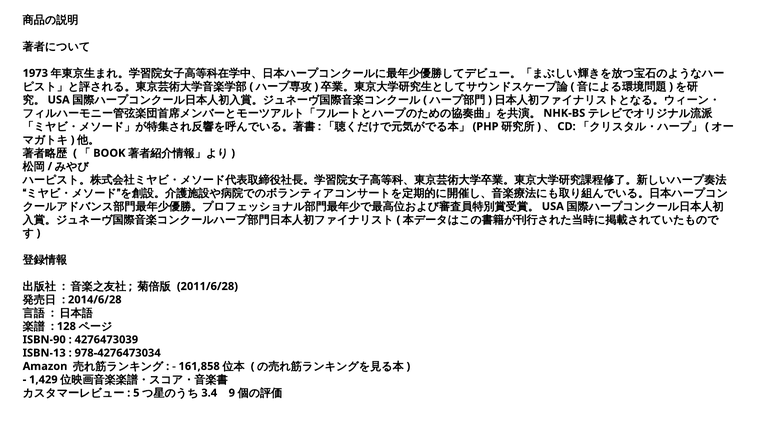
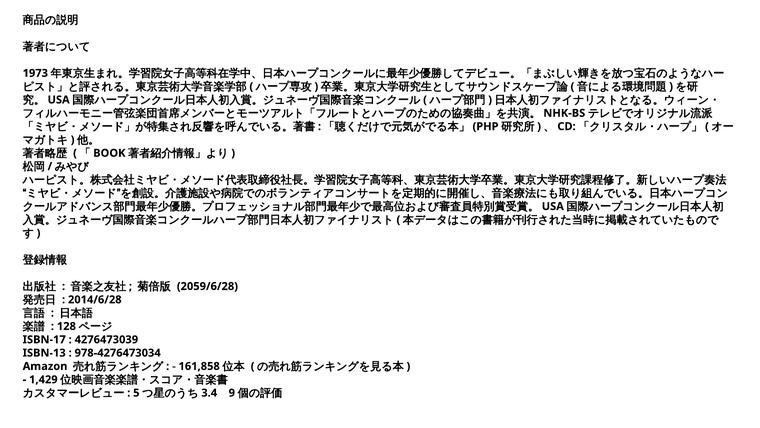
2011/6/28: 2011/6/28 -> 2059/6/28
ISBN-90: ISBN-90 -> ISBN-17
